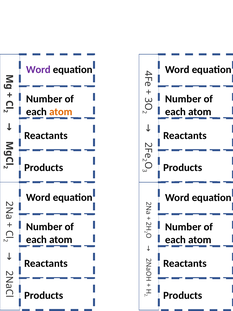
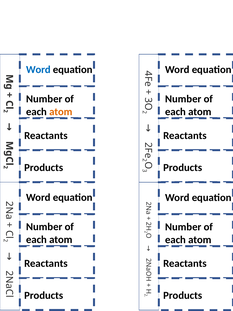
Word at (38, 69) colour: purple -> blue
